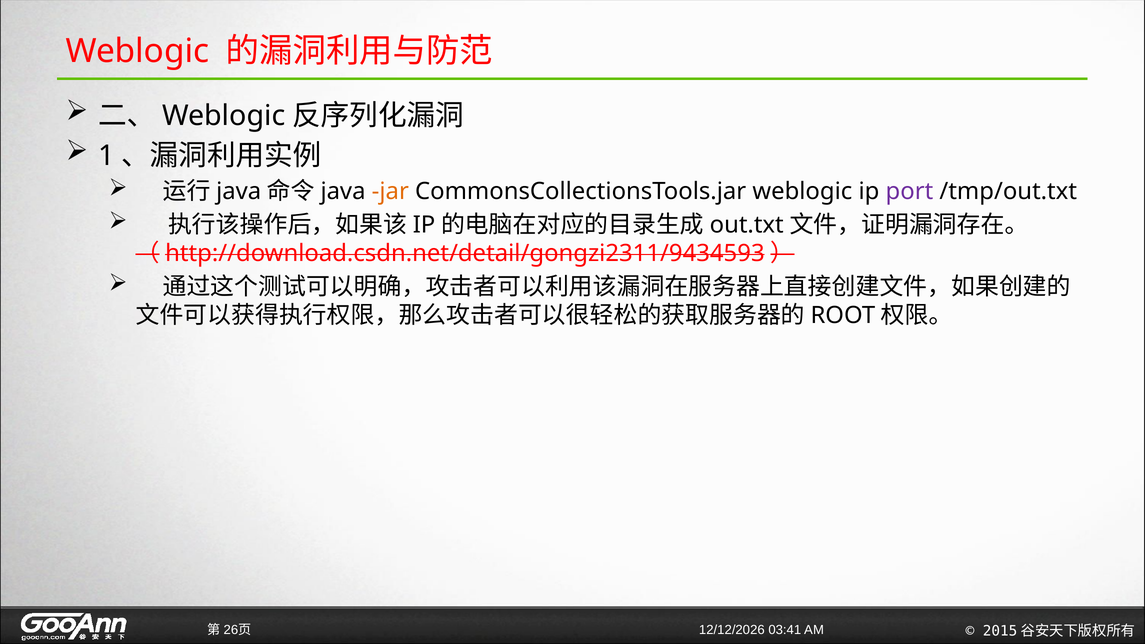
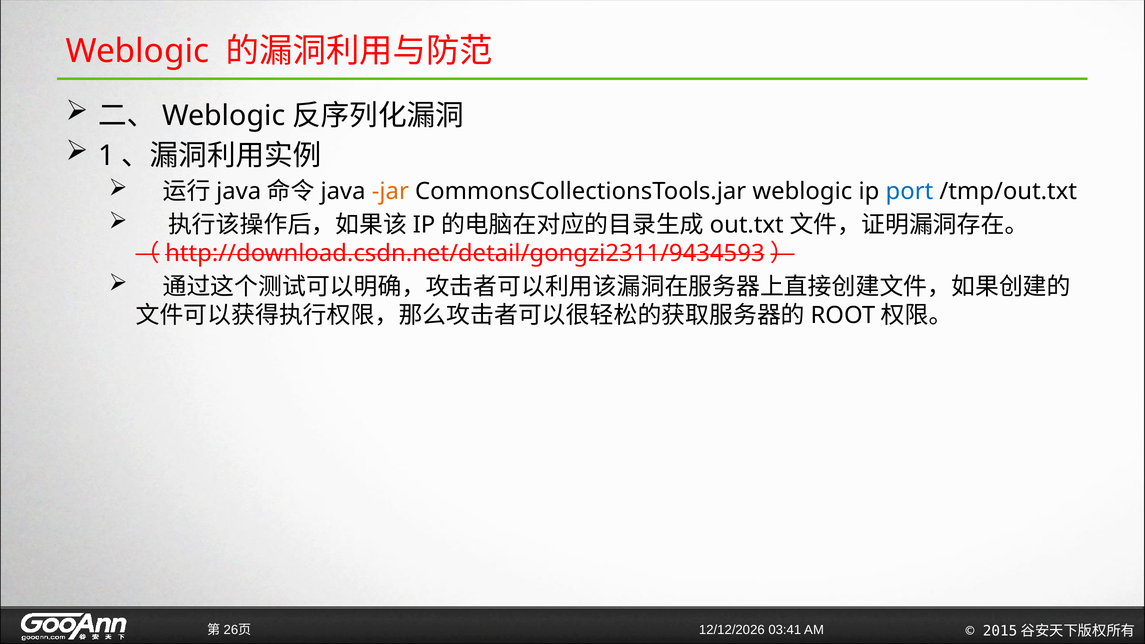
port colour: purple -> blue
